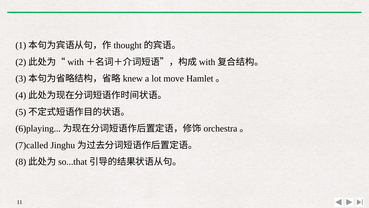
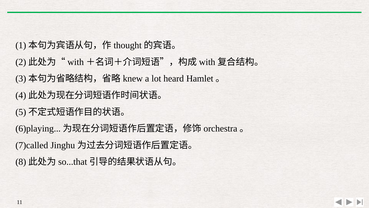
move: move -> heard
